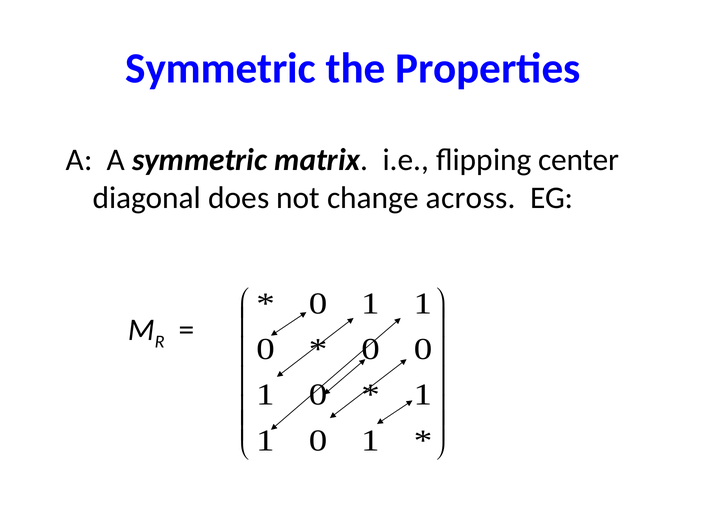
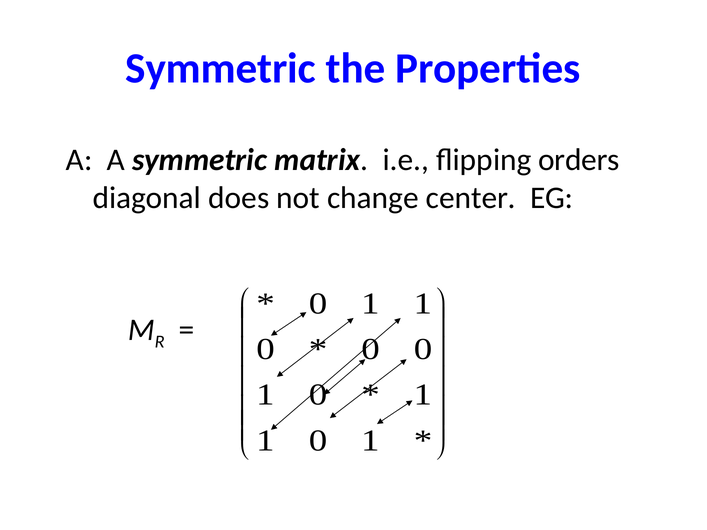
center: center -> orders
across: across -> center
